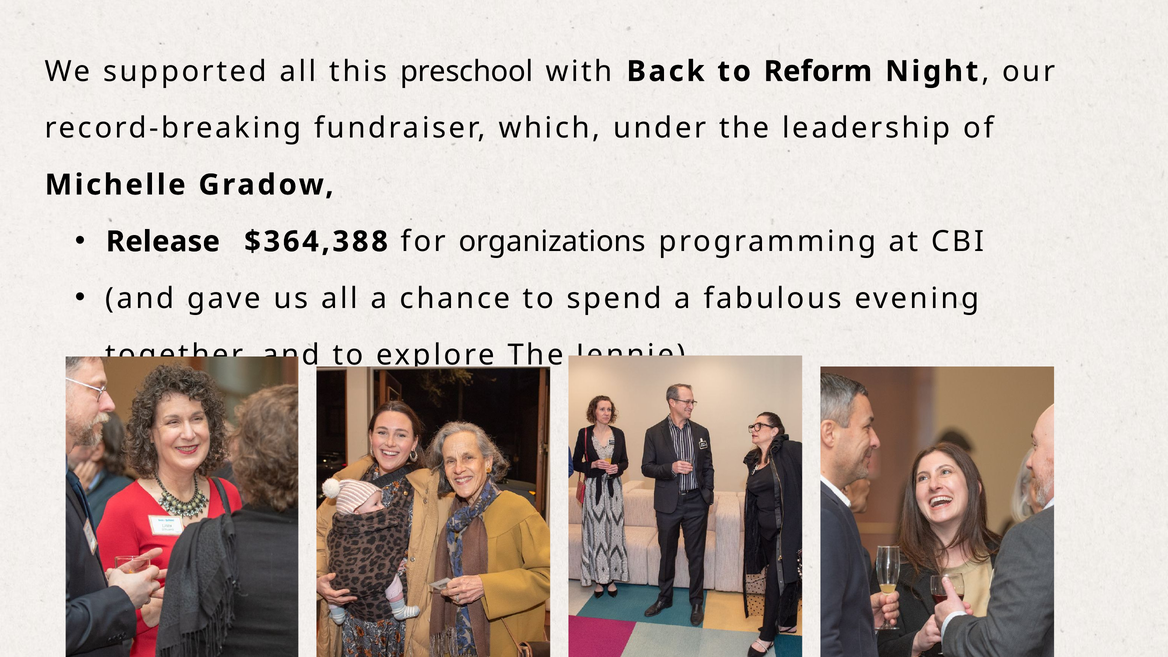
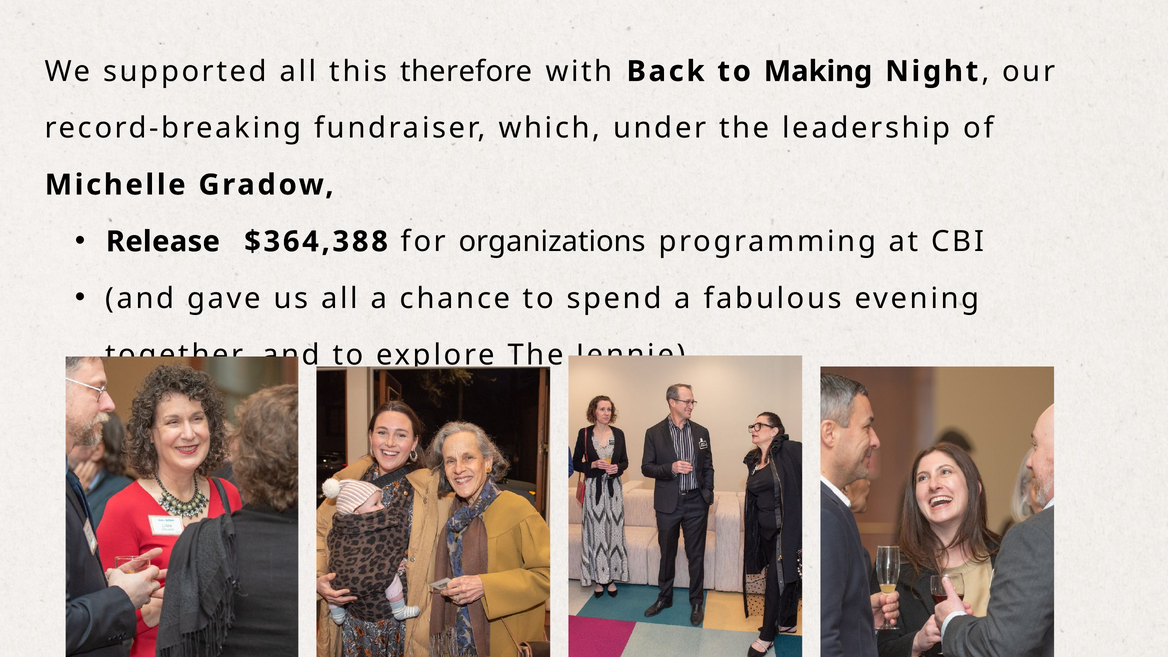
preschool: preschool -> therefore
Reform: Reform -> Making
